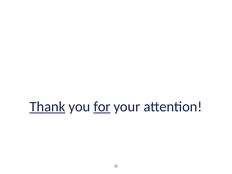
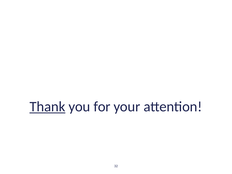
for underline: present -> none
